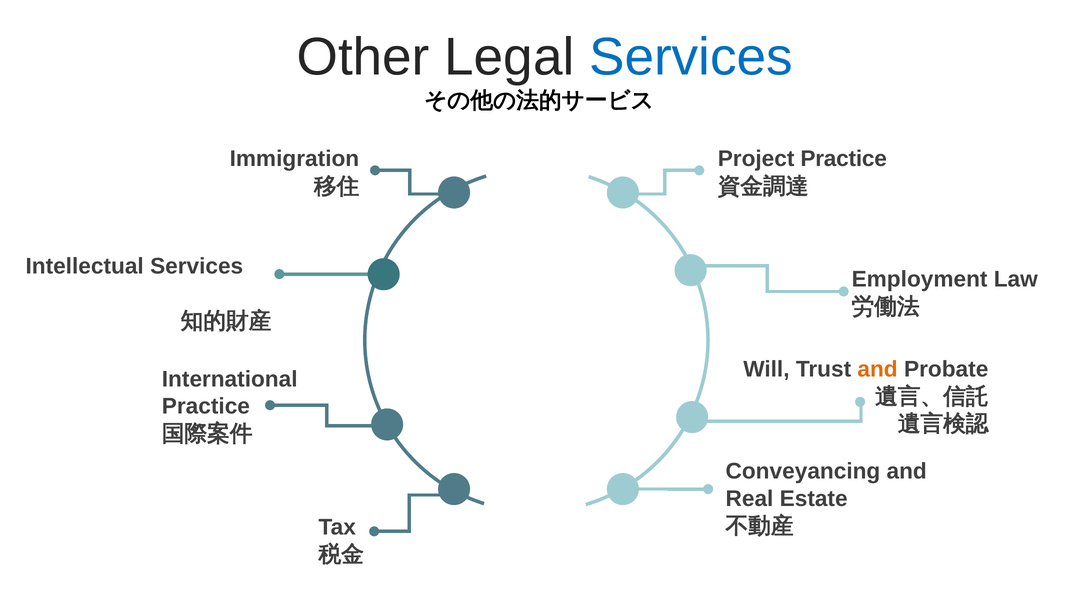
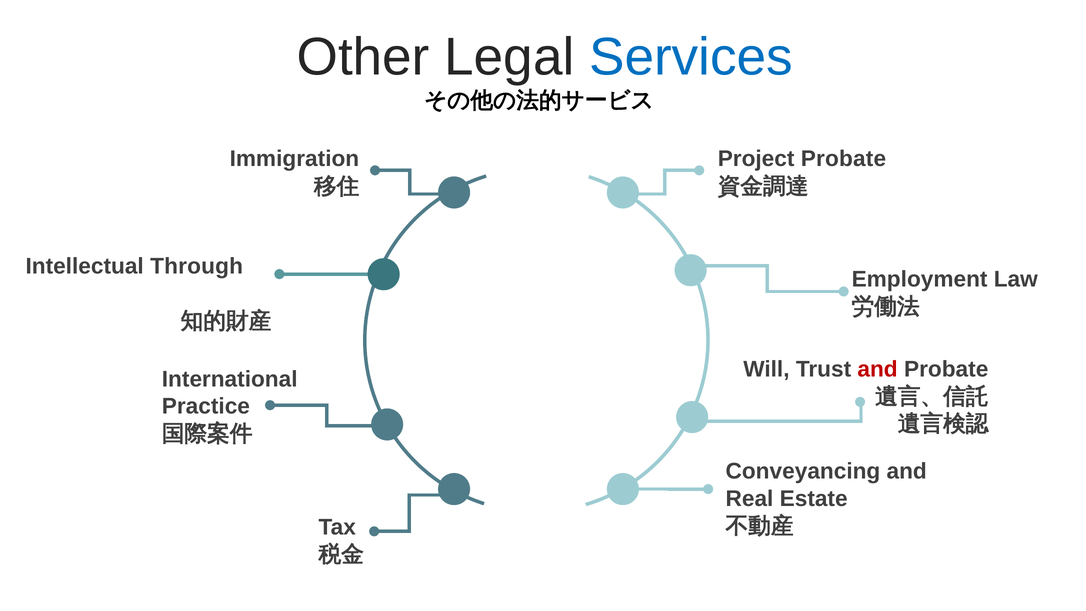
Project Practice: Practice -> Probate
Intellectual Services: Services -> Through
and at (878, 369) colour: orange -> red
